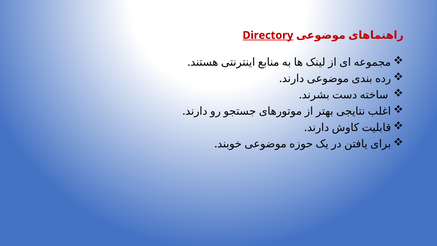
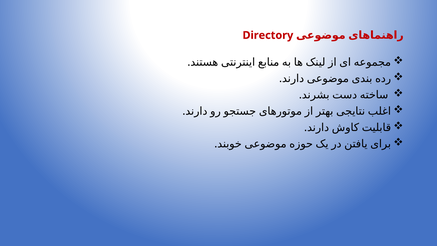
Directory underline: present -> none
